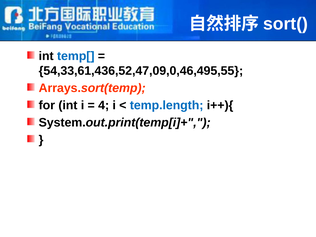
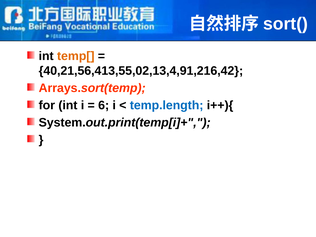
temp[ colour: blue -> orange
54,33,61,436,52,47,09,0,46,495,55: 54,33,61,436,52,47,09,0,46,495,55 -> 40,21,56,413,55,02,13,4,91,216,42
4: 4 -> 6
